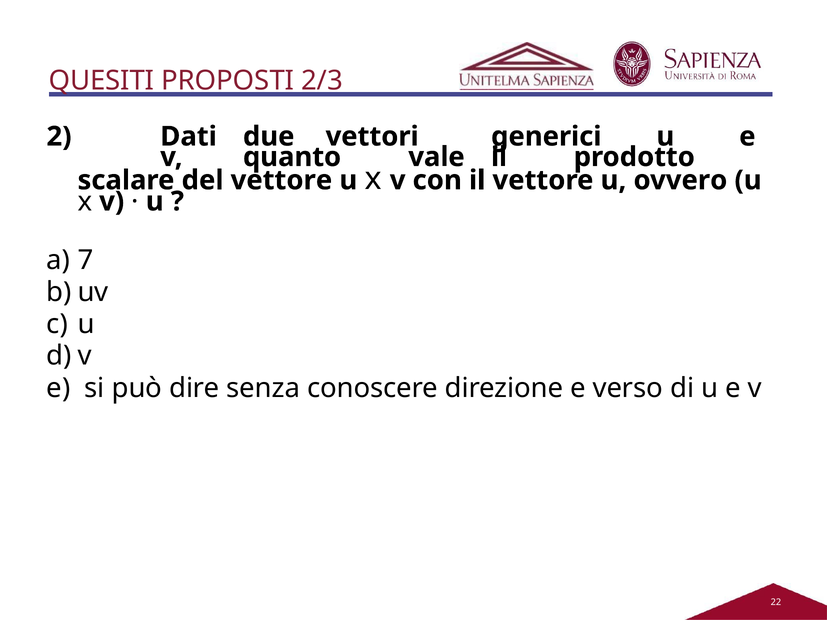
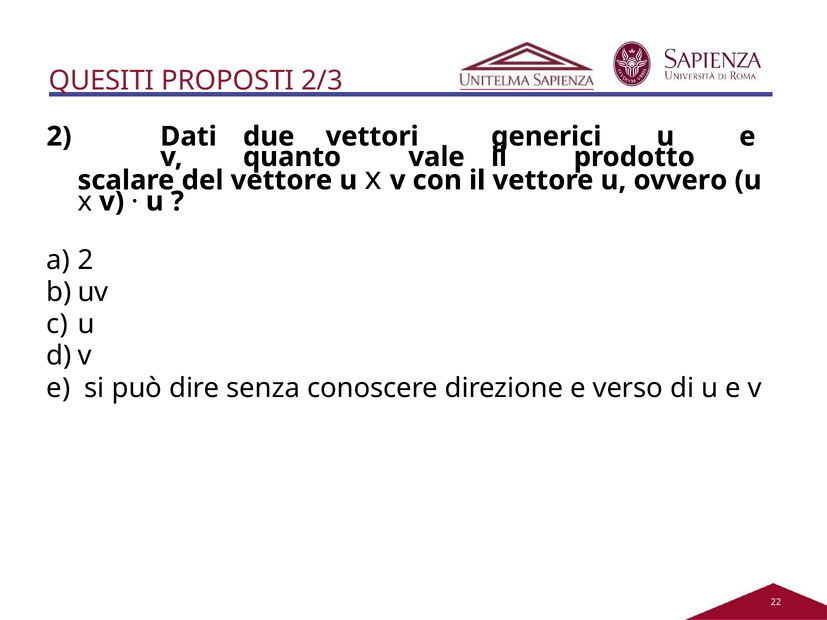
7 at (85, 260): 7 -> 2
